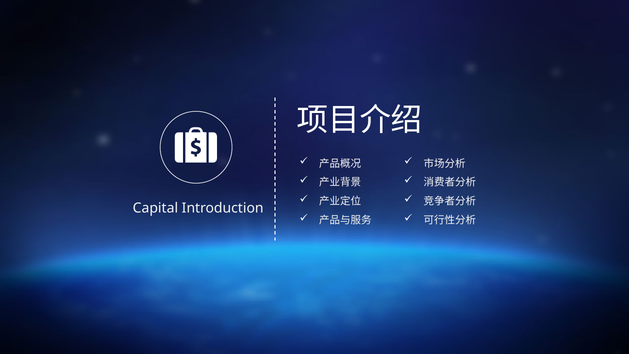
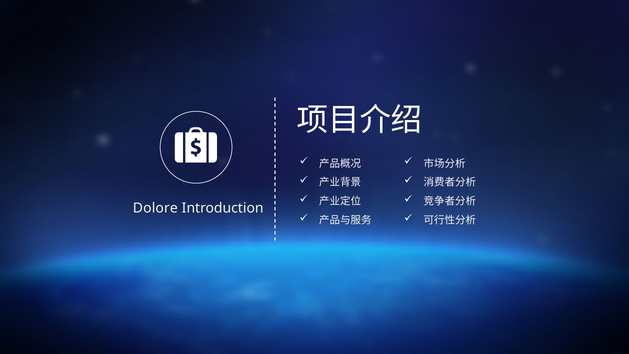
Capital: Capital -> Dolore
